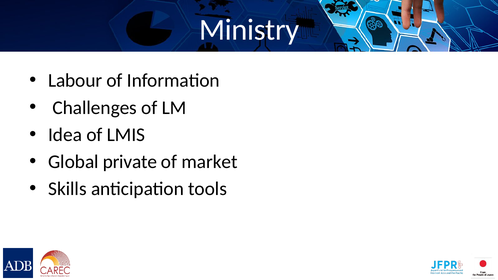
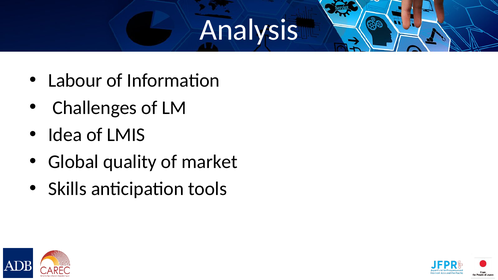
Ministry: Ministry -> Analysis
private: private -> quality
